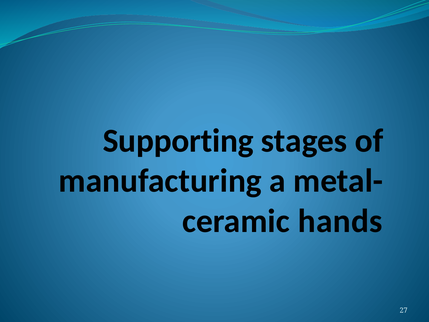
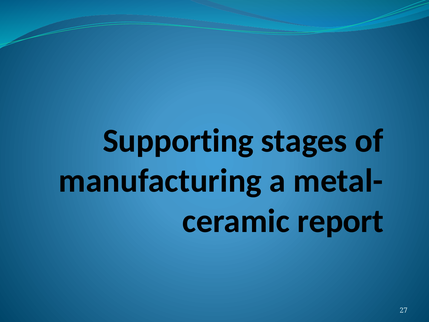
hands: hands -> report
